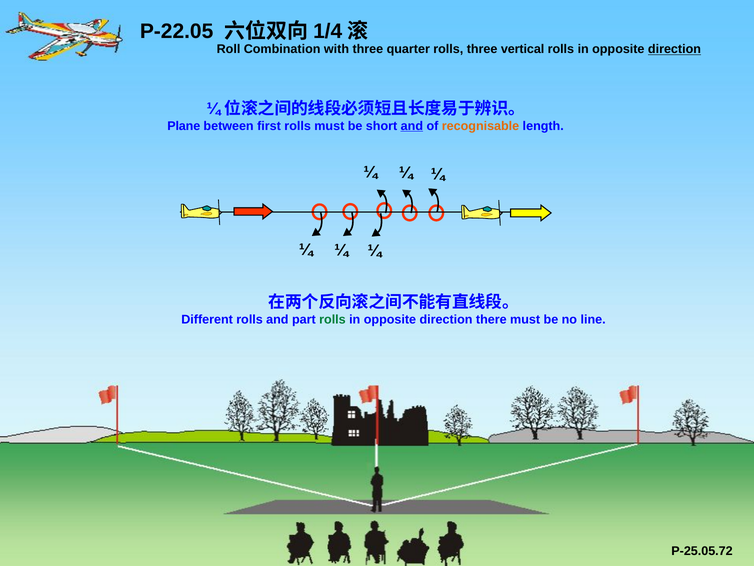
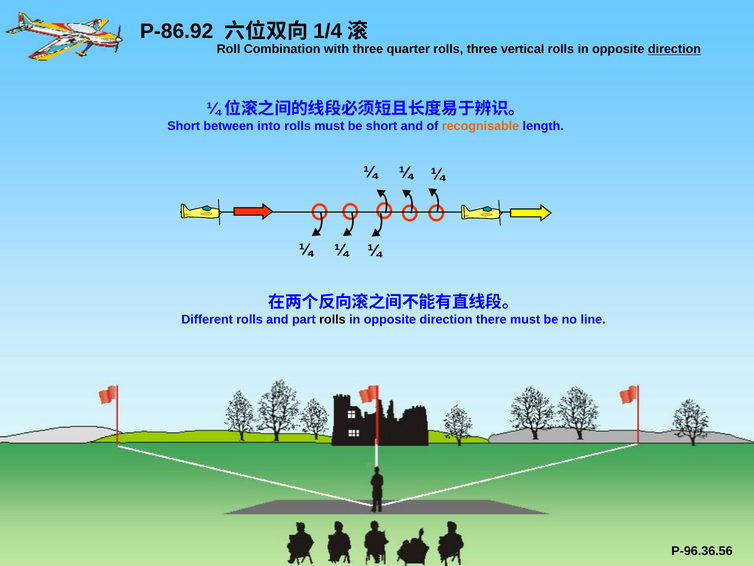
P-22.05: P-22.05 -> P-86.92
Plane at (184, 126): Plane -> Short
first: first -> into
and at (412, 126) underline: present -> none
rolls at (332, 319) colour: green -> black
P-25.05.72: P-25.05.72 -> P-96.36.56
